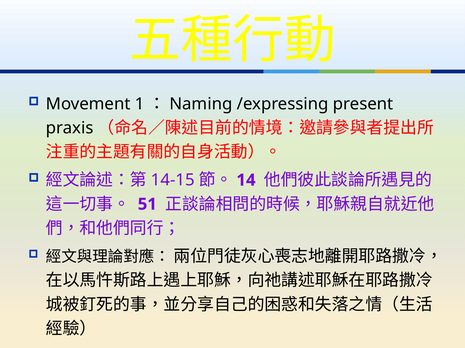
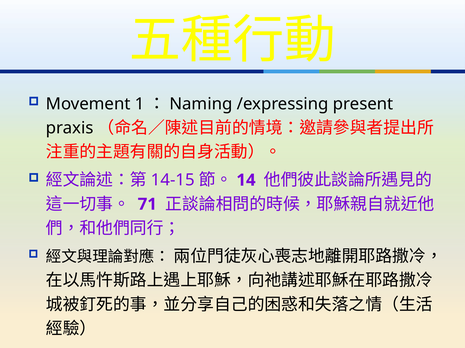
51: 51 -> 71
